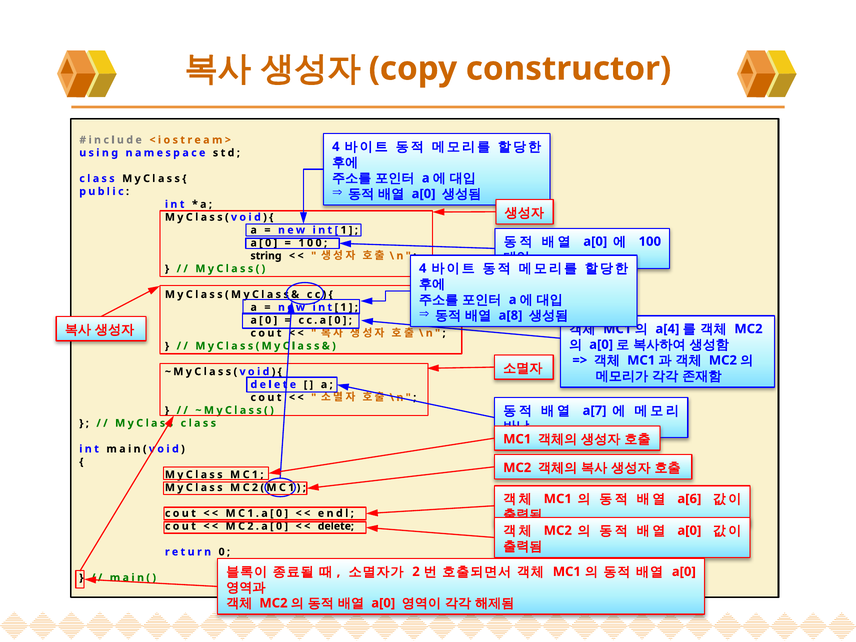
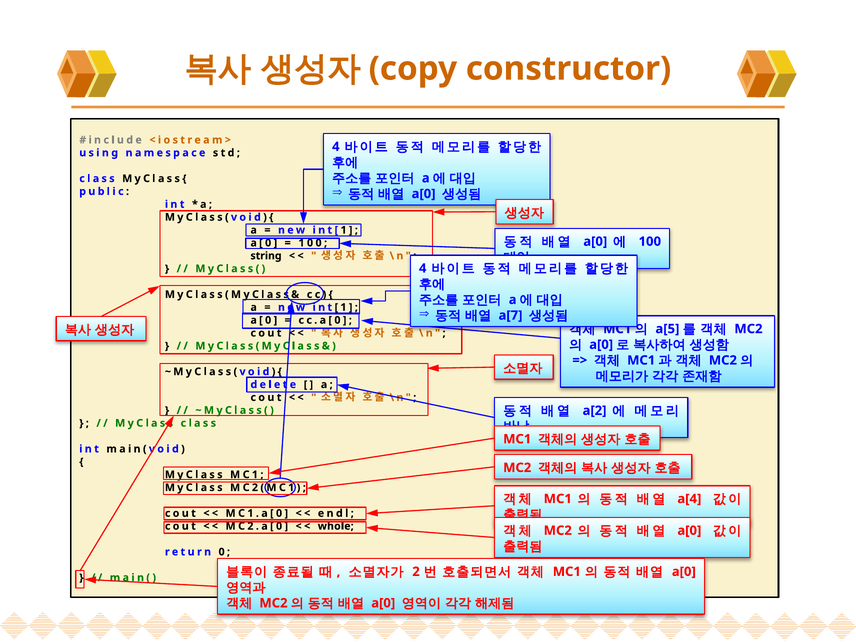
a[8: a[8 -> a[7
a[4: a[4 -> a[5
a[7: a[7 -> a[2
a[6: a[6 -> a[4
delete at (336, 526): delete -> whole
